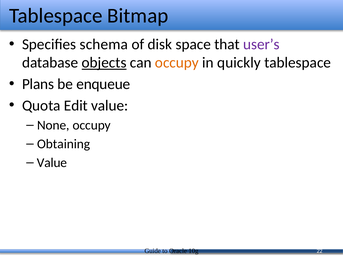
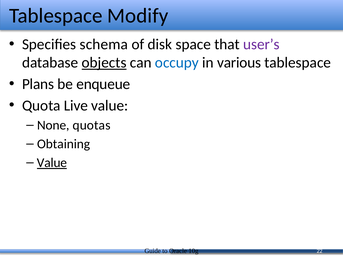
Bitmap: Bitmap -> Modify
occupy at (177, 62) colour: orange -> blue
quickly: quickly -> various
Edit: Edit -> Live
None occupy: occupy -> quotas
Value at (52, 162) underline: none -> present
